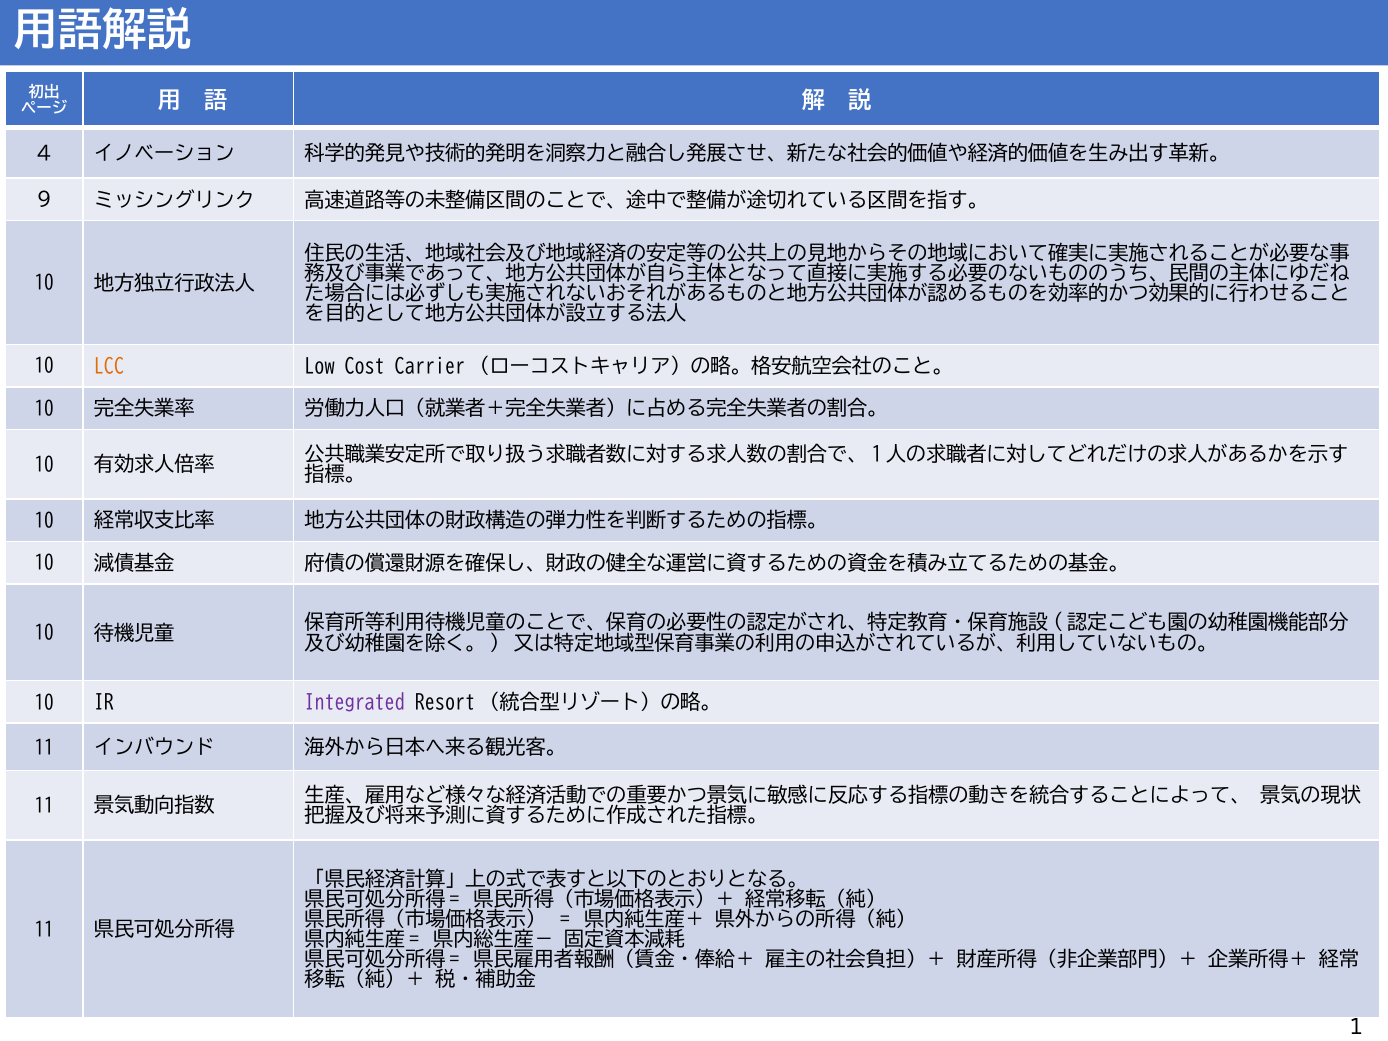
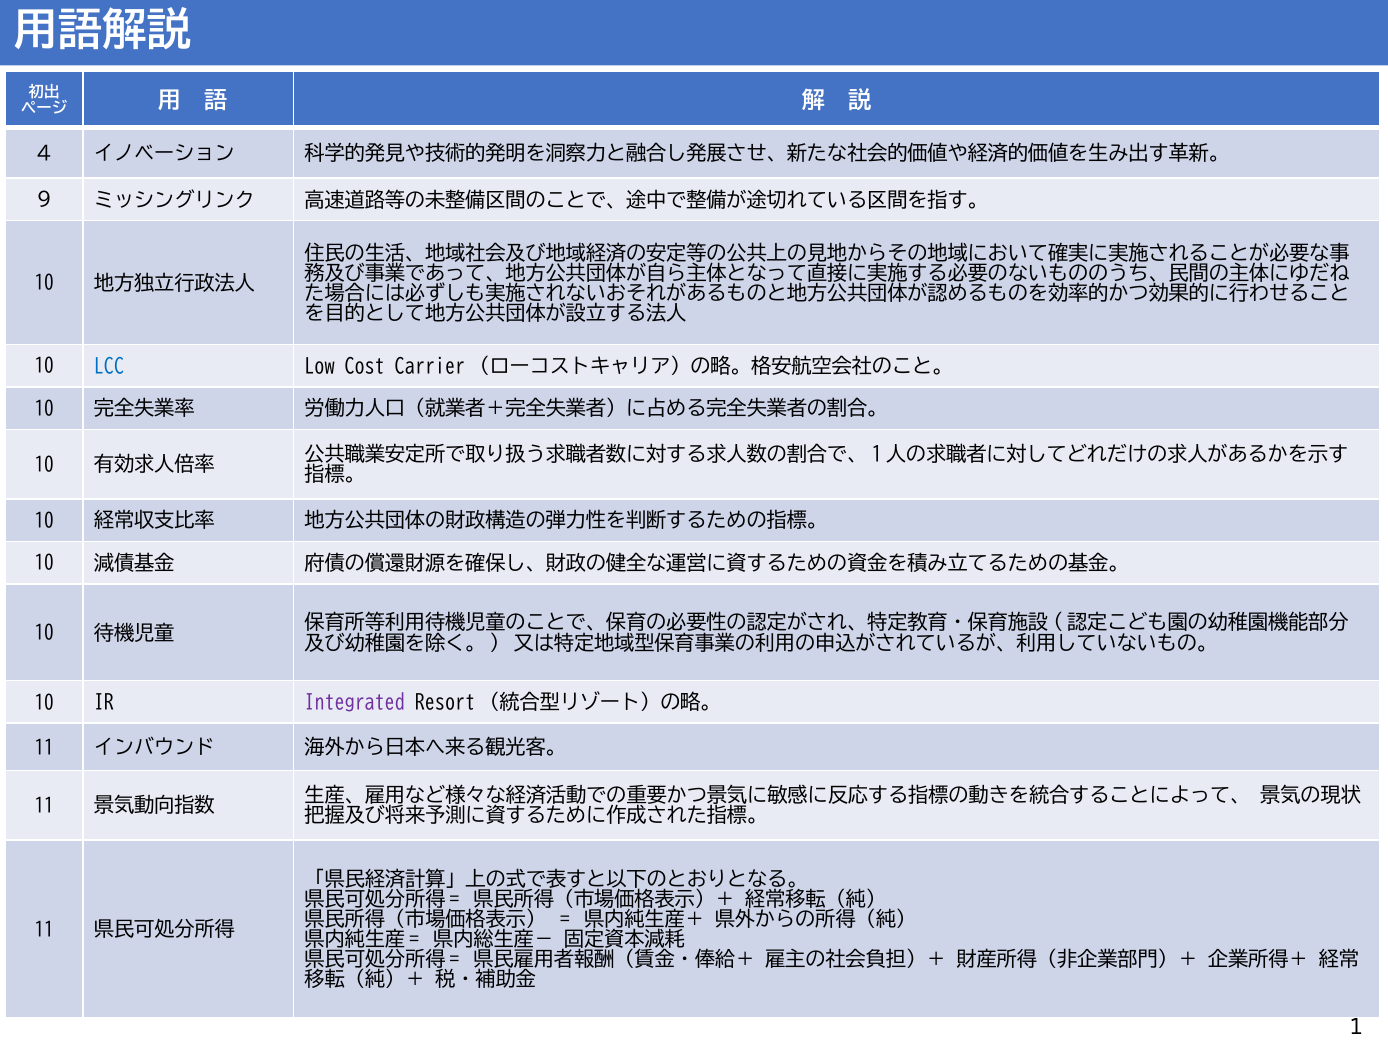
LCC colour: orange -> blue
